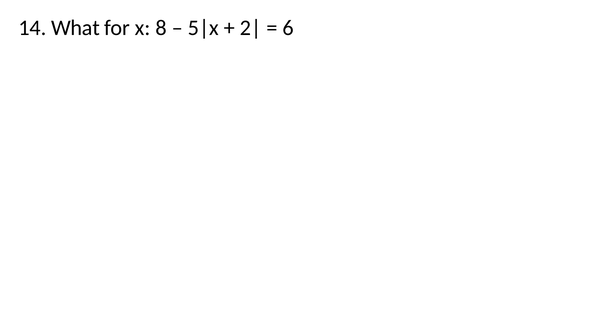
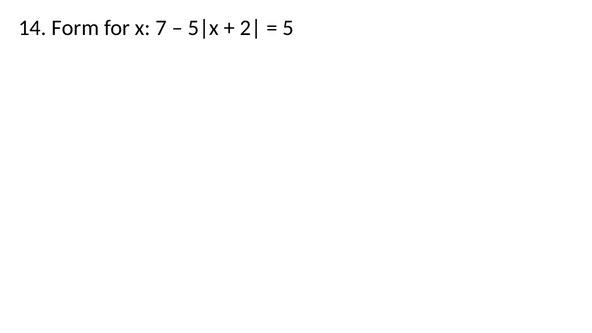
What: What -> Form
8: 8 -> 7
6: 6 -> 5
